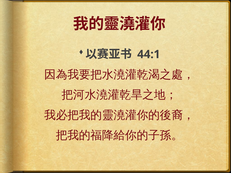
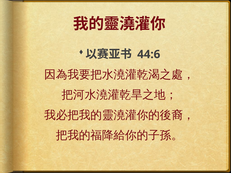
44:1: 44:1 -> 44:6
